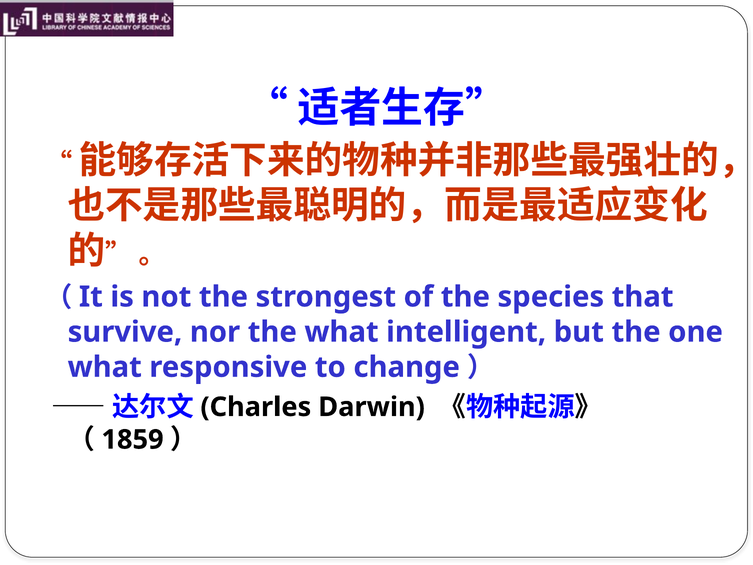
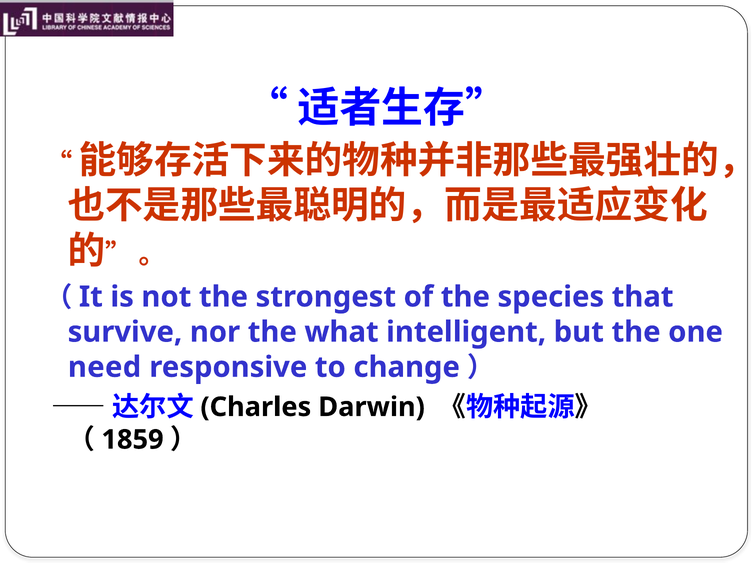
what at (105, 367): what -> need
